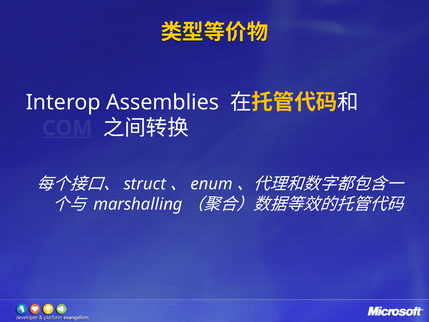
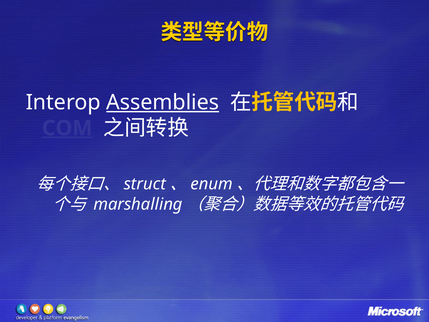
Assemblies underline: none -> present
